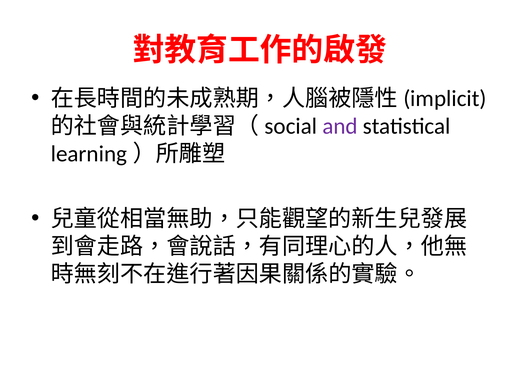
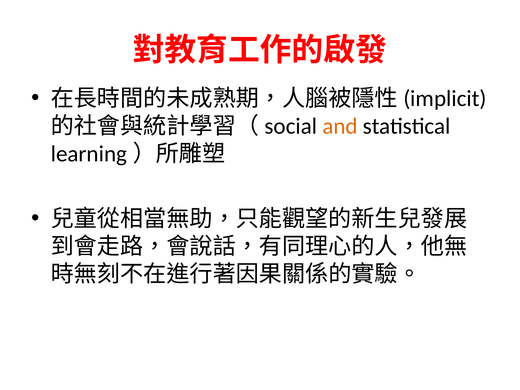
and colour: purple -> orange
